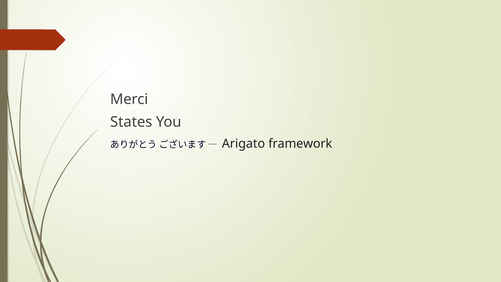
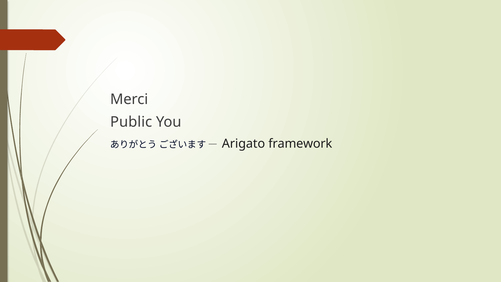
States: States -> Public
